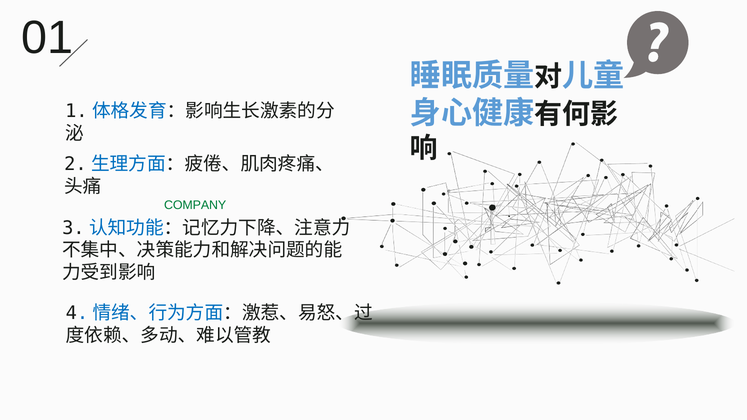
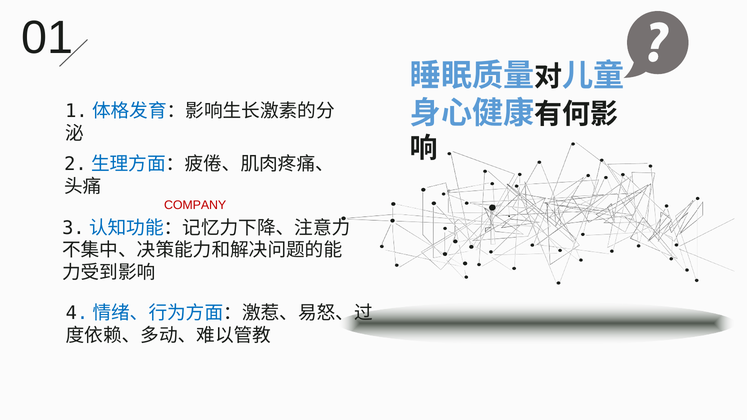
COMPANY colour: green -> red
